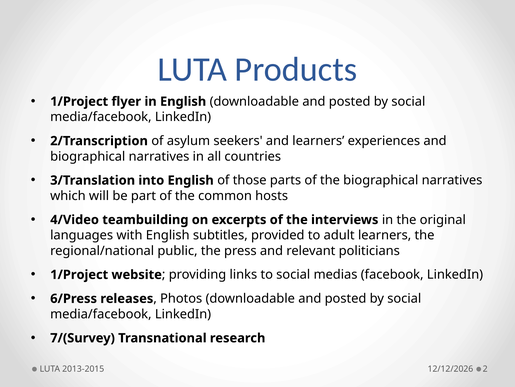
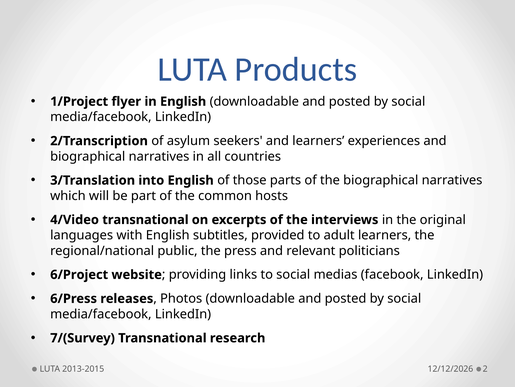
4/Video teambuilding: teambuilding -> transnational
1/Project at (79, 274): 1/Project -> 6/Project
